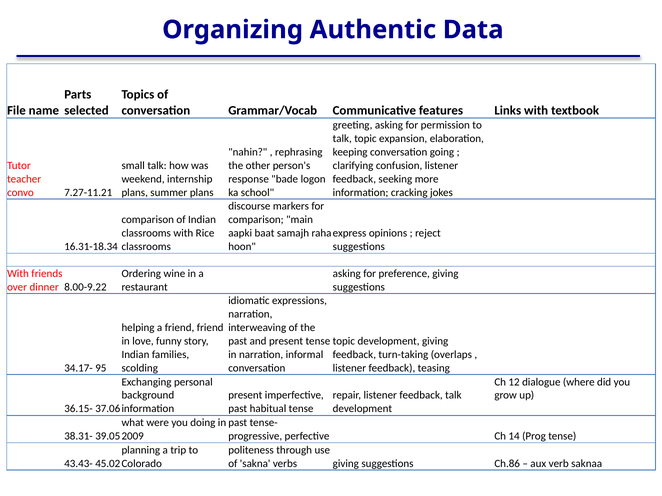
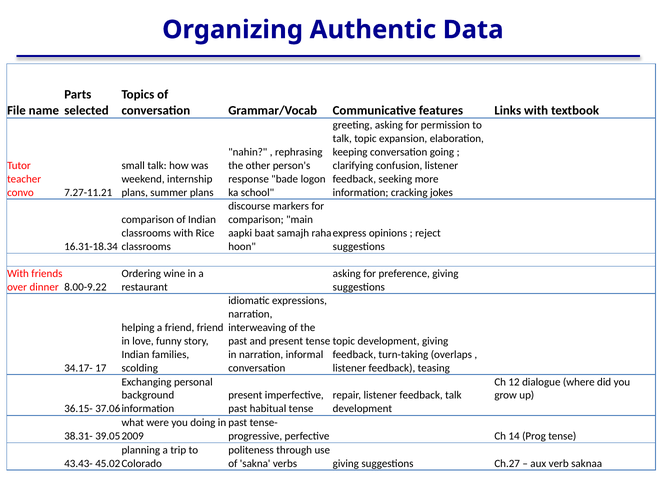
95: 95 -> 17
Ch.86: Ch.86 -> Ch.27
